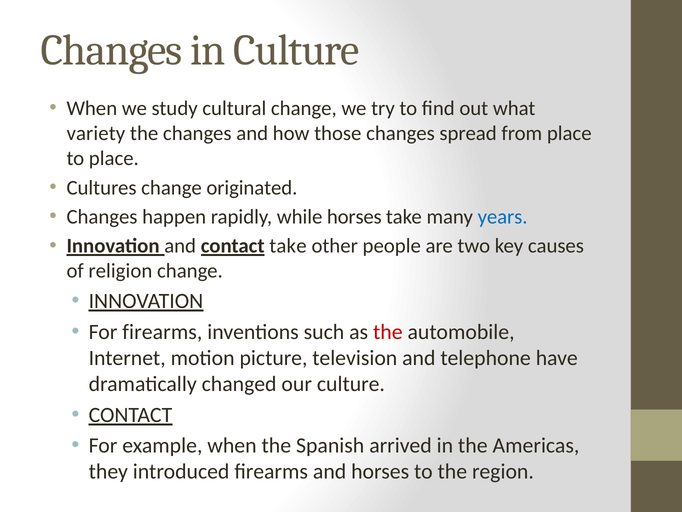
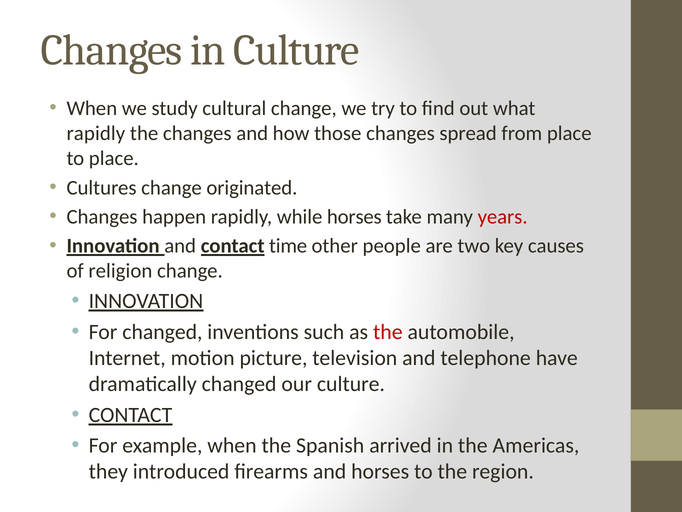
variety at (96, 133): variety -> rapidly
years colour: blue -> red
contact take: take -> time
For firearms: firearms -> changed
